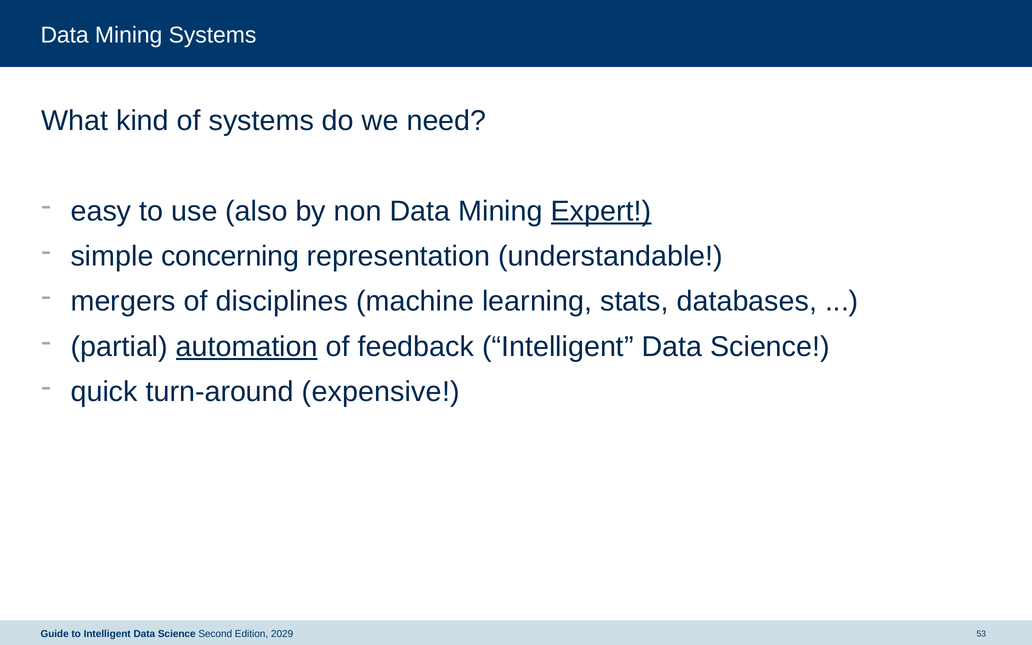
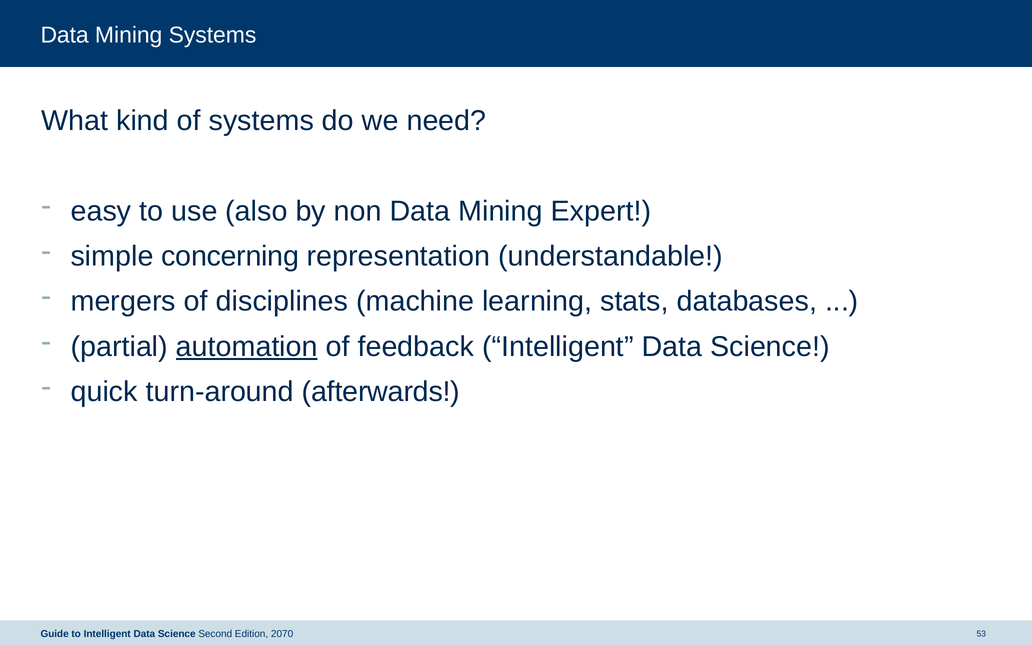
Expert underline: present -> none
expensive: expensive -> afterwards
2029: 2029 -> 2070
